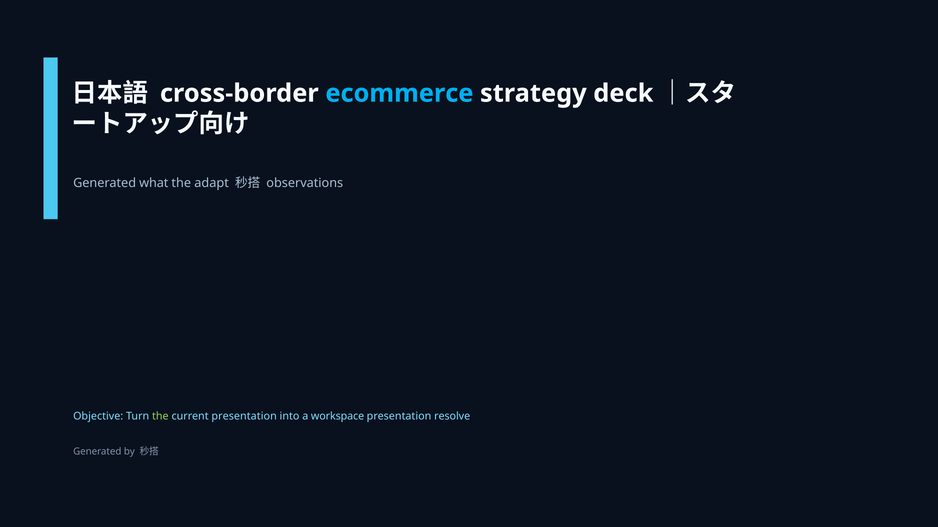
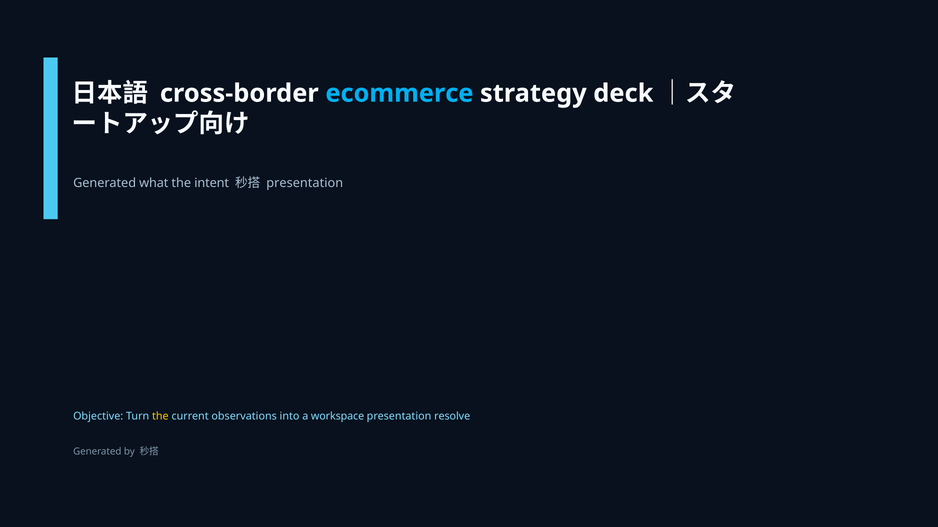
adapt: adapt -> intent
observations at (305, 183): observations -> presentation
the at (160, 416) colour: light green -> yellow
current presentation: presentation -> observations
